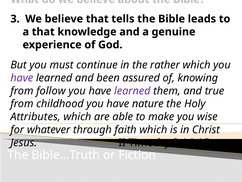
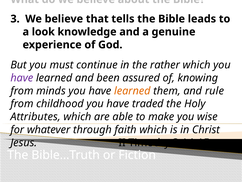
a that: that -> look
follow: follow -> minds
learned at (132, 91) colour: purple -> orange
true: true -> rule
nature: nature -> traded
